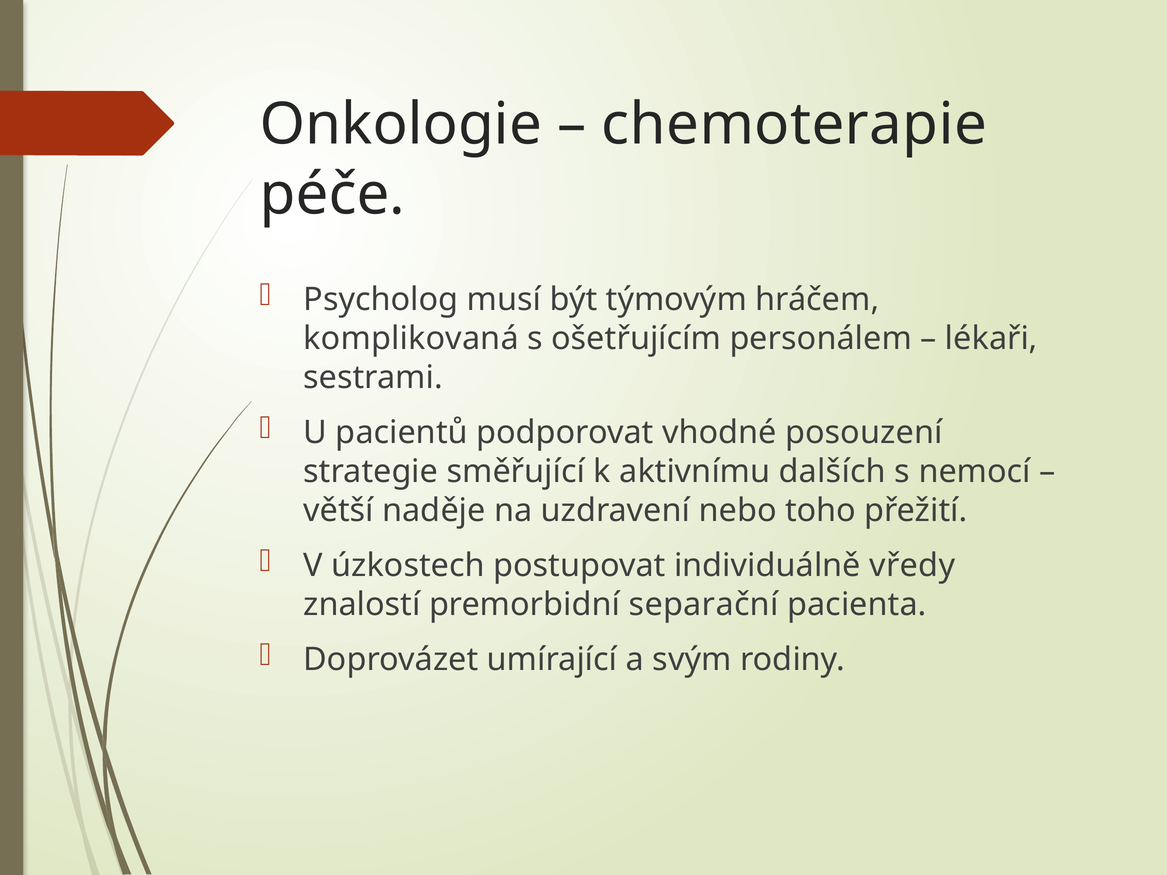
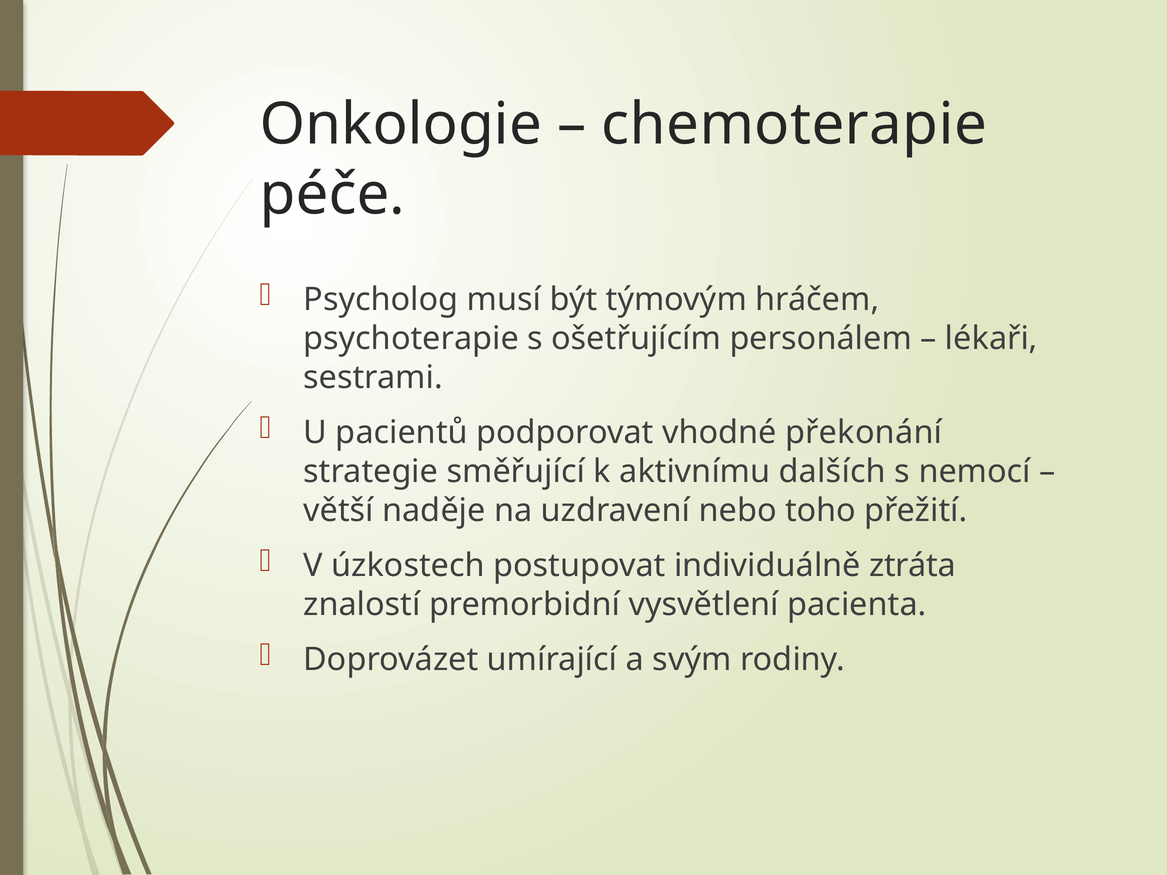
komplikovaná: komplikovaná -> psychoterapie
posouzení: posouzení -> překonání
vředy: vředy -> ztráta
separační: separační -> vysvětlení
